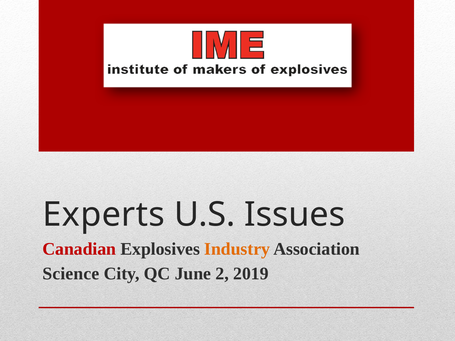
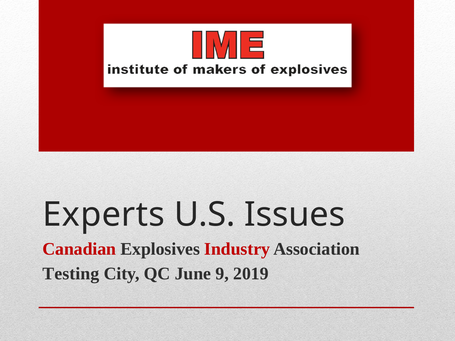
Industry colour: orange -> red
Science: Science -> Testing
2: 2 -> 9
